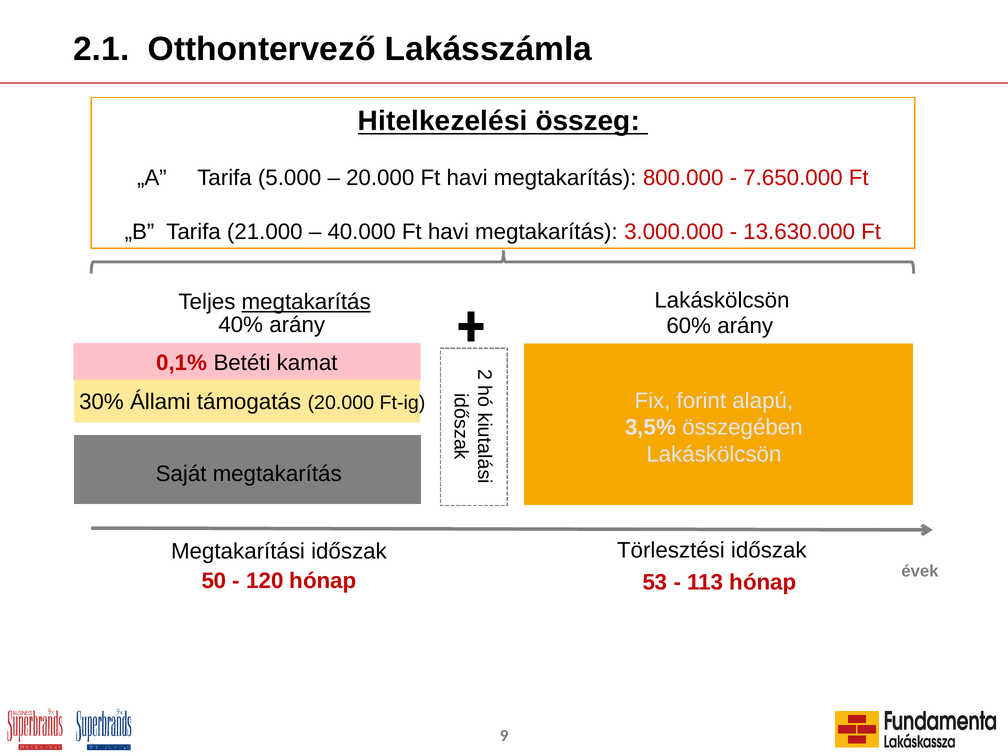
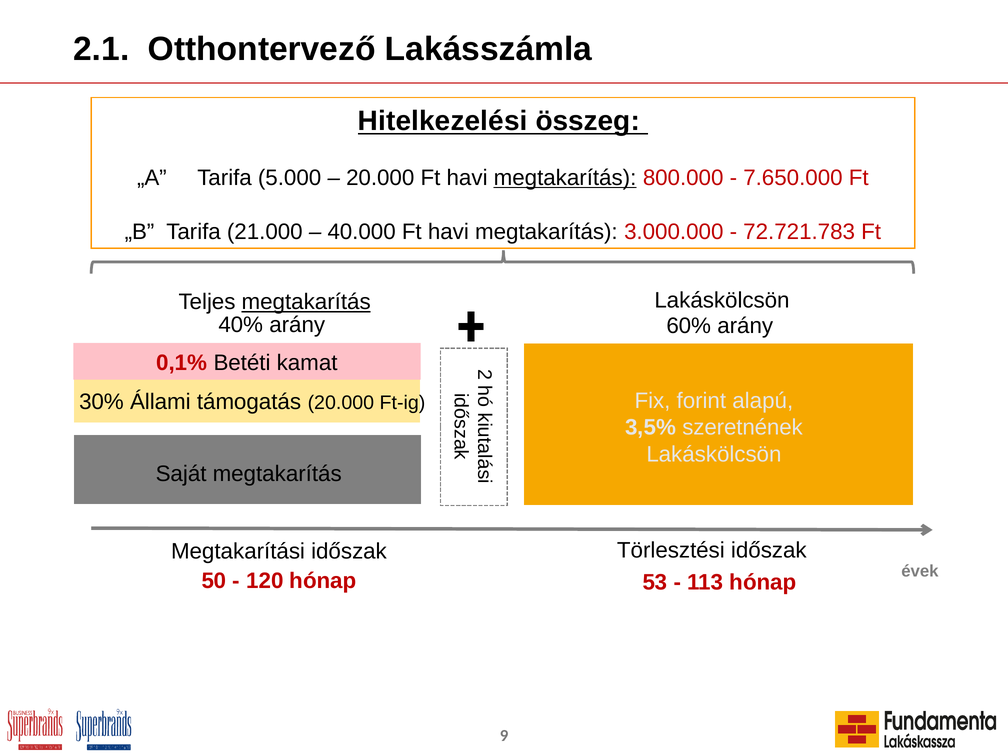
megtakarítás at (565, 178) underline: none -> present
13.630.000: 13.630.000 -> 72.721.783
összegében: összegében -> szeretnének
